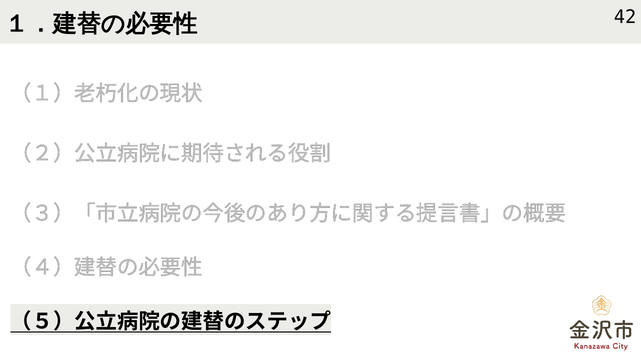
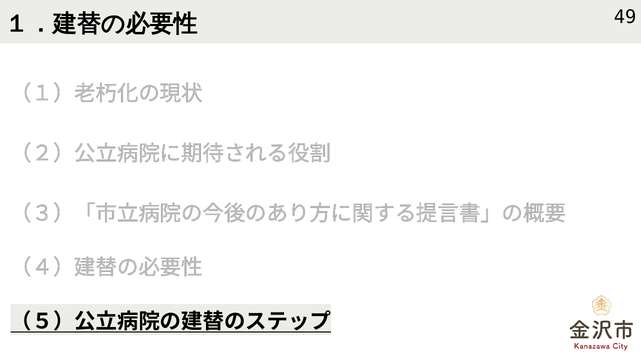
42: 42 -> 49
